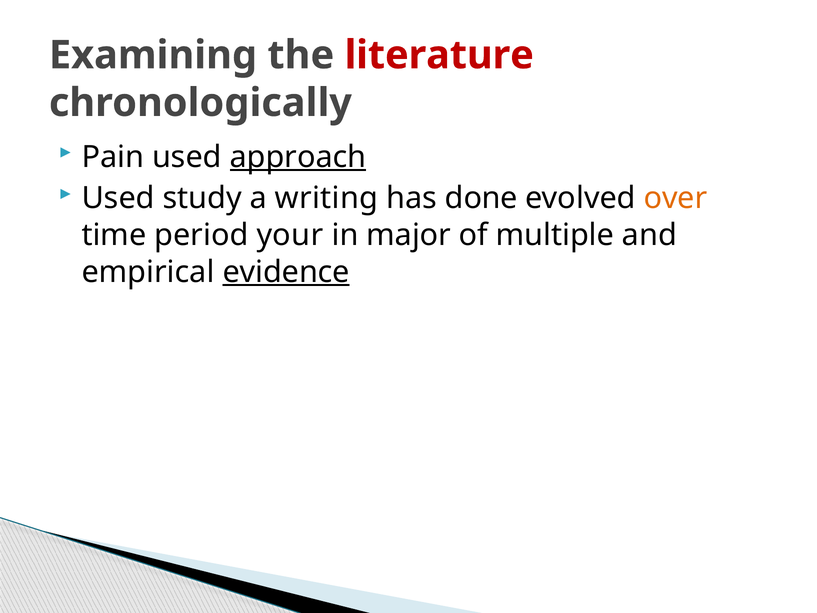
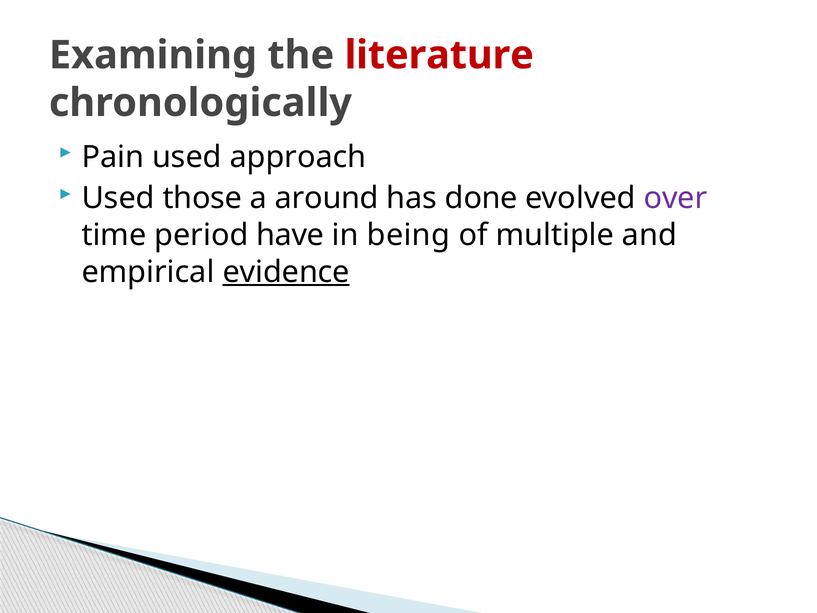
approach underline: present -> none
study: study -> those
writing: writing -> around
over colour: orange -> purple
your: your -> have
major: major -> being
